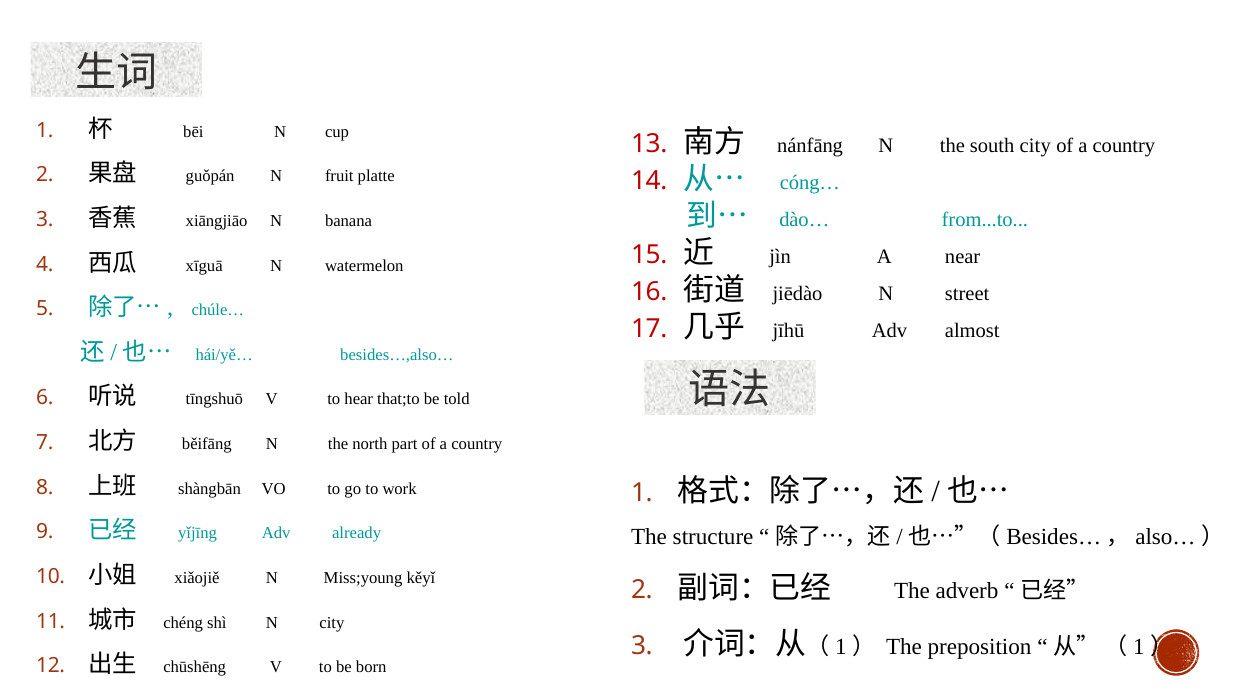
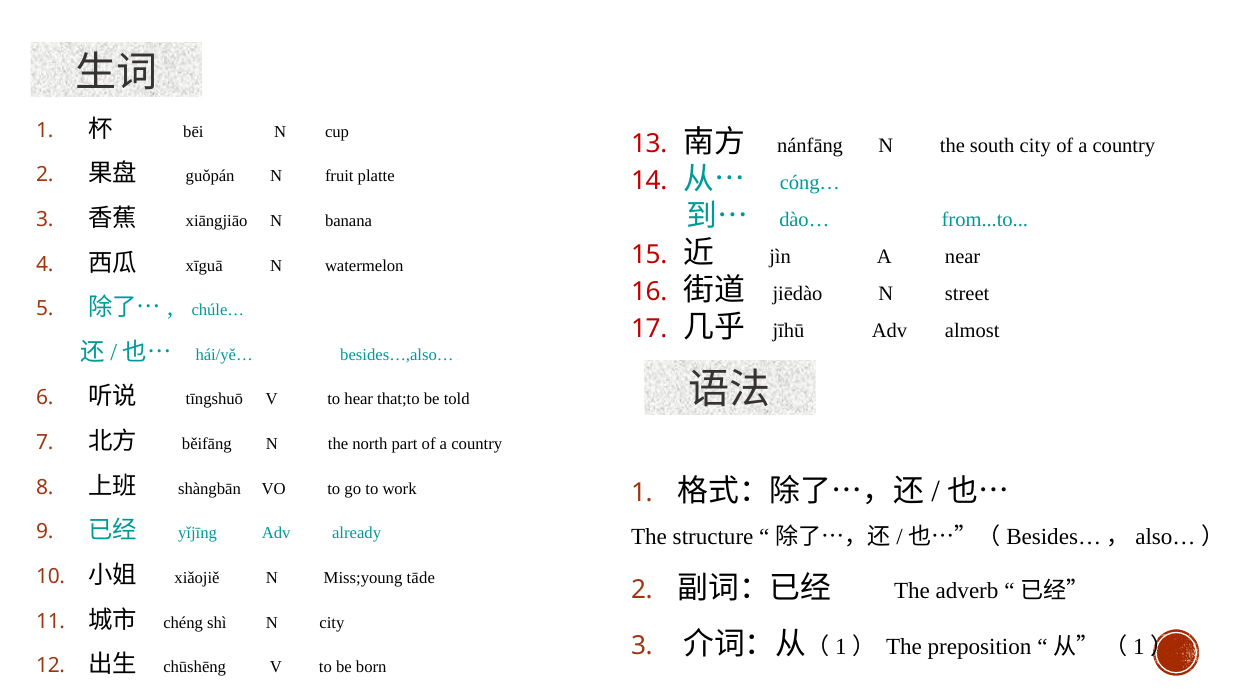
kěyǐ: kěyǐ -> tāde
